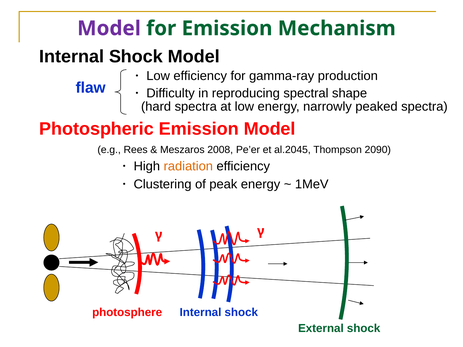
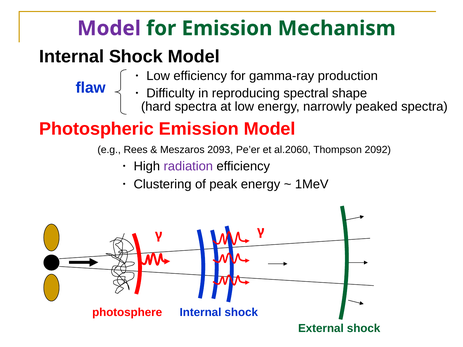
2008: 2008 -> 2093
al.2045: al.2045 -> al.2060
2090: 2090 -> 2092
radiation colour: orange -> purple
